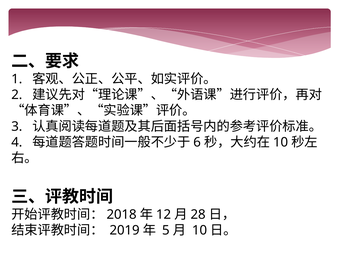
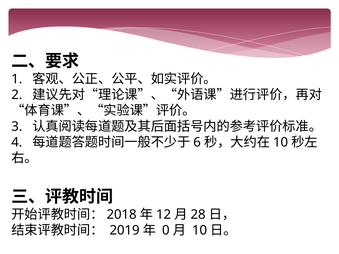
5: 5 -> 0
